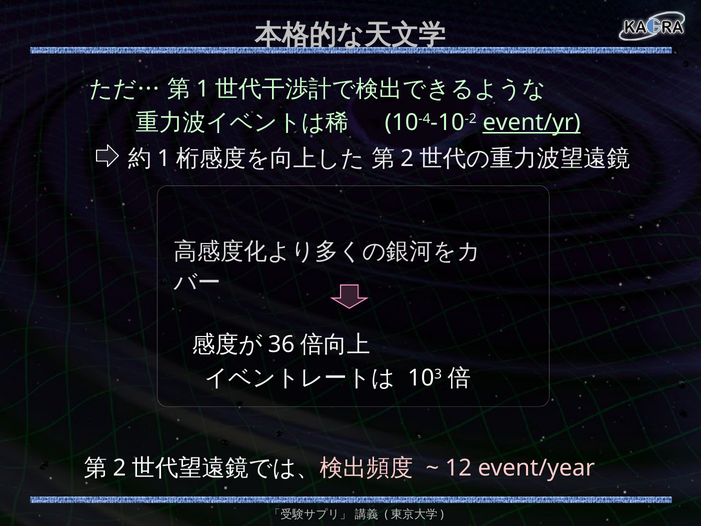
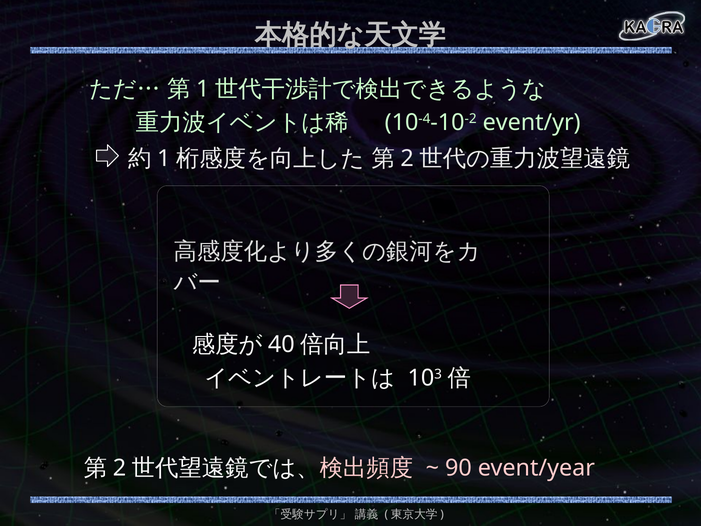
event/yr underline: present -> none
36: 36 -> 40
12: 12 -> 90
